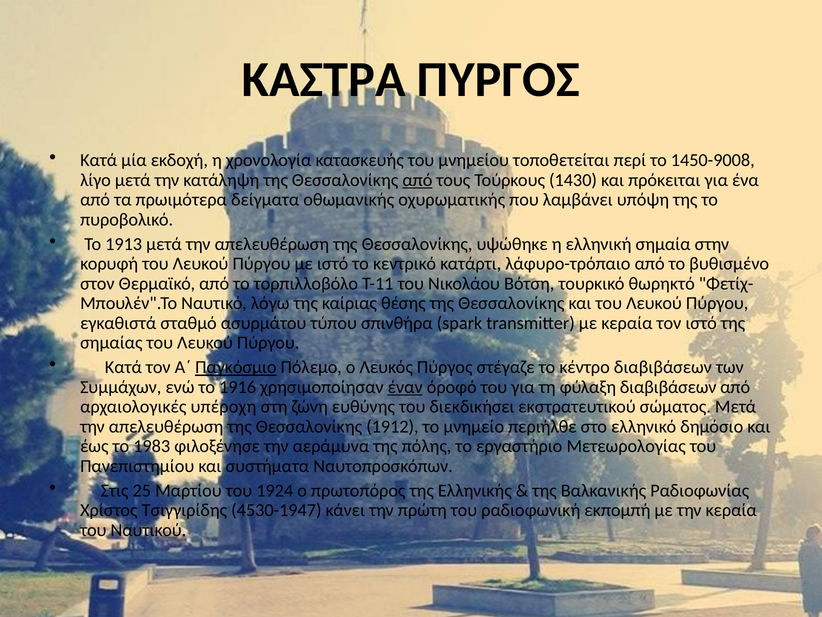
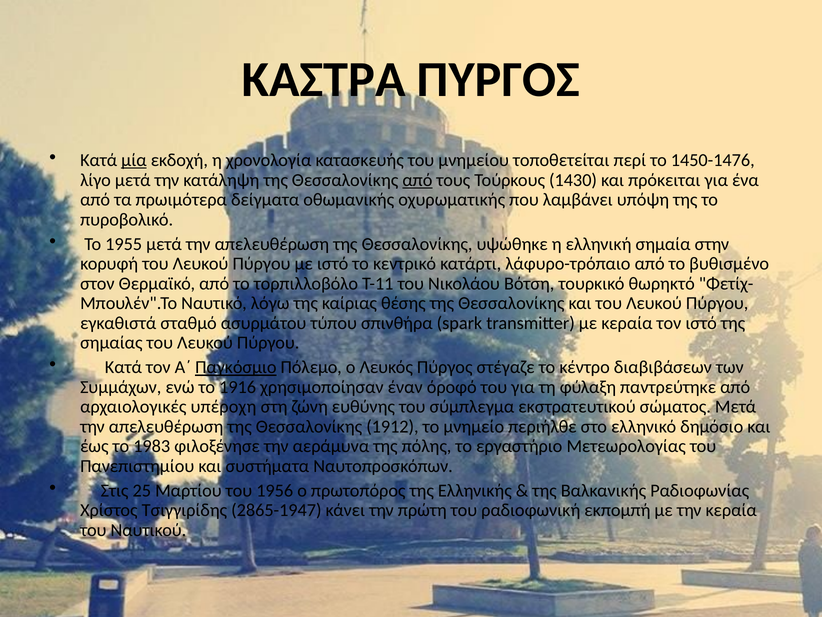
μία underline: none -> present
1450-9008: 1450-9008 -> 1450-1476
1913: 1913 -> 1955
έναν underline: present -> none
φύλαξη διαβιβάσεων: διαβιβάσεων -> παντρεύτηκε
διεκδικήσει: διεκδικήσει -> σύμπλεγμα
1924: 1924 -> 1956
4530-1947: 4530-1947 -> 2865-1947
